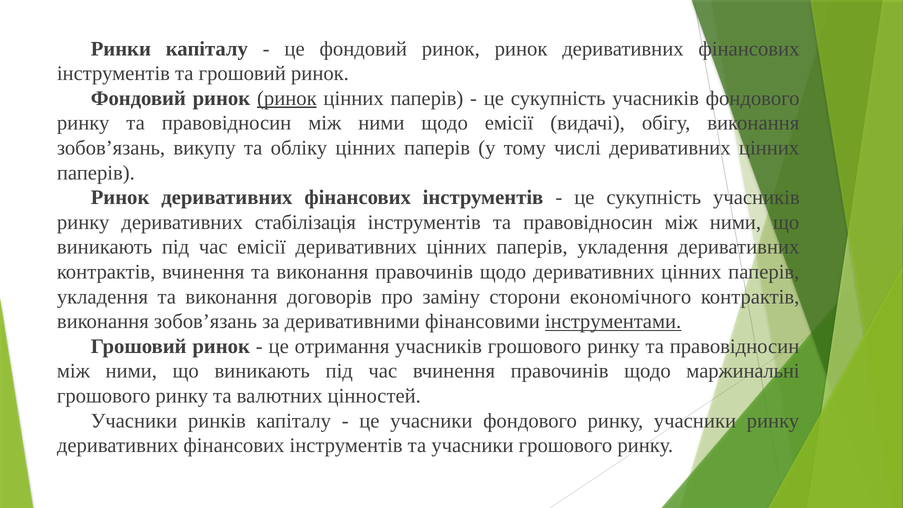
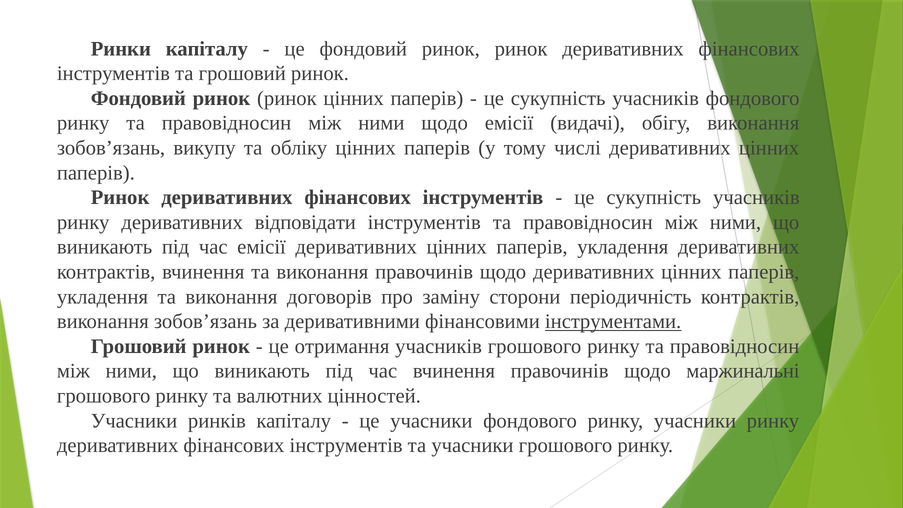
ринок at (287, 98) underline: present -> none
стабілізація: стабілізація -> відповідати
економічного: економічного -> періодичність
